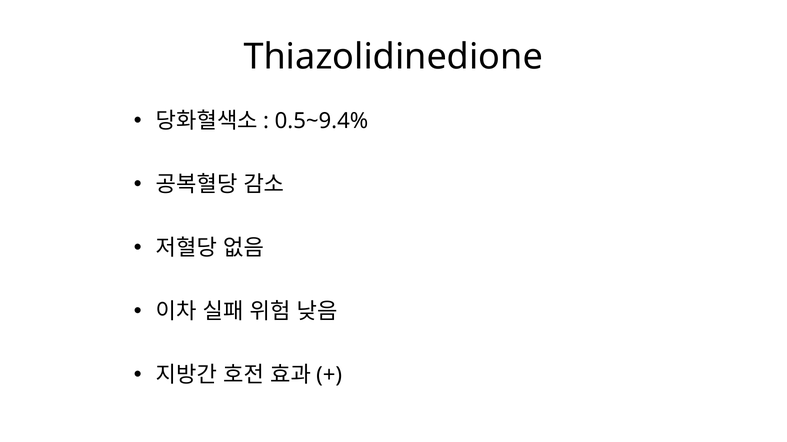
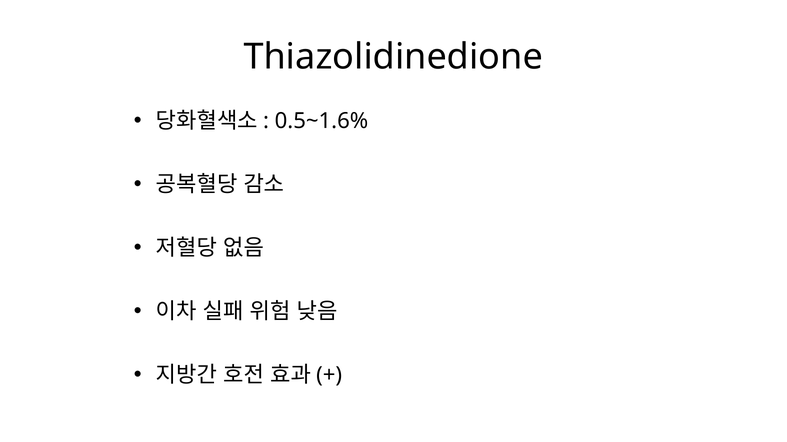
0.5~9.4%: 0.5~9.4% -> 0.5~1.6%
